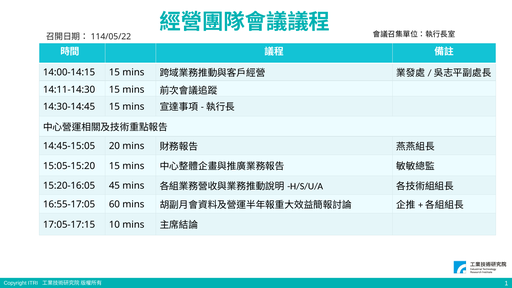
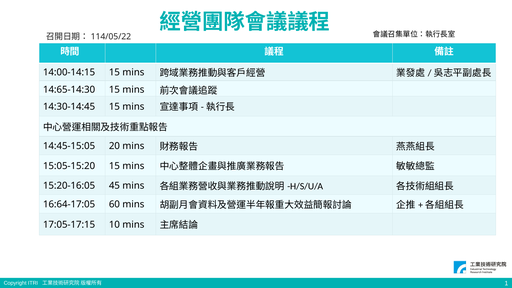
14:11-14:30: 14:11-14:30 -> 14:65-14:30
16:55-17:05: 16:55-17:05 -> 16:64-17:05
